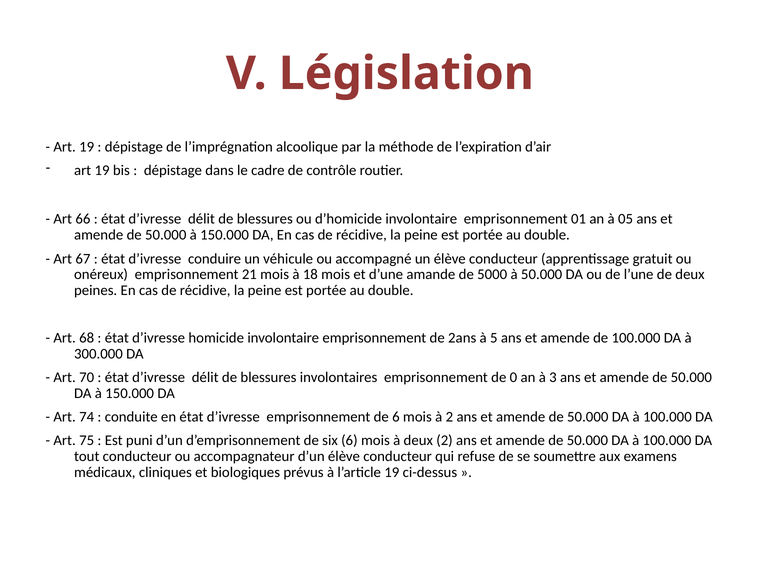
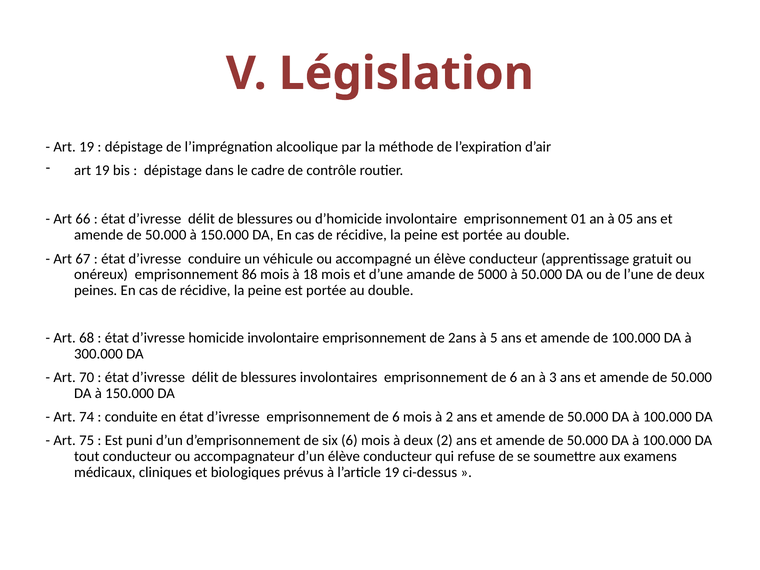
21: 21 -> 86
involontaires emprisonnement de 0: 0 -> 6
